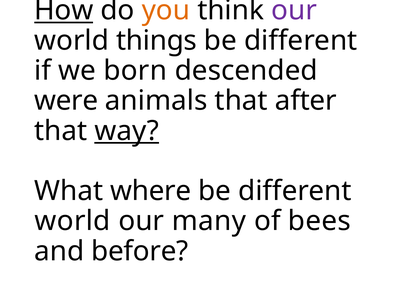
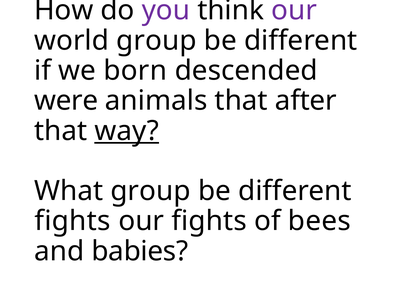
How underline: present -> none
you colour: orange -> purple
world things: things -> group
What where: where -> group
world at (73, 221): world -> fights
our many: many -> fights
before: before -> babies
